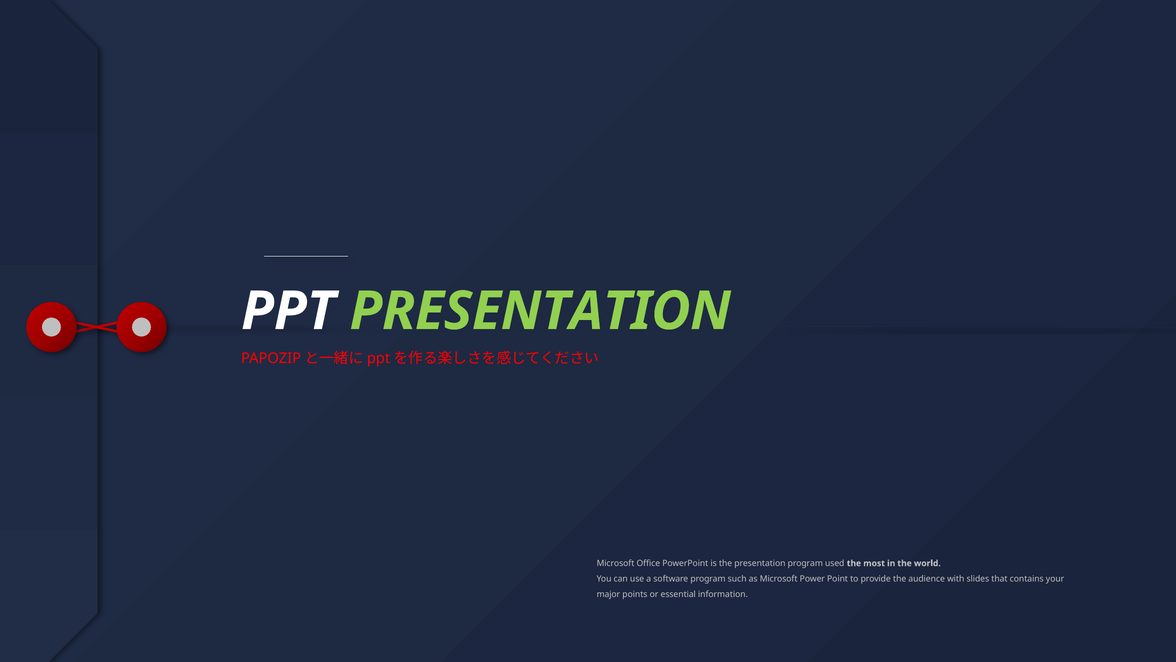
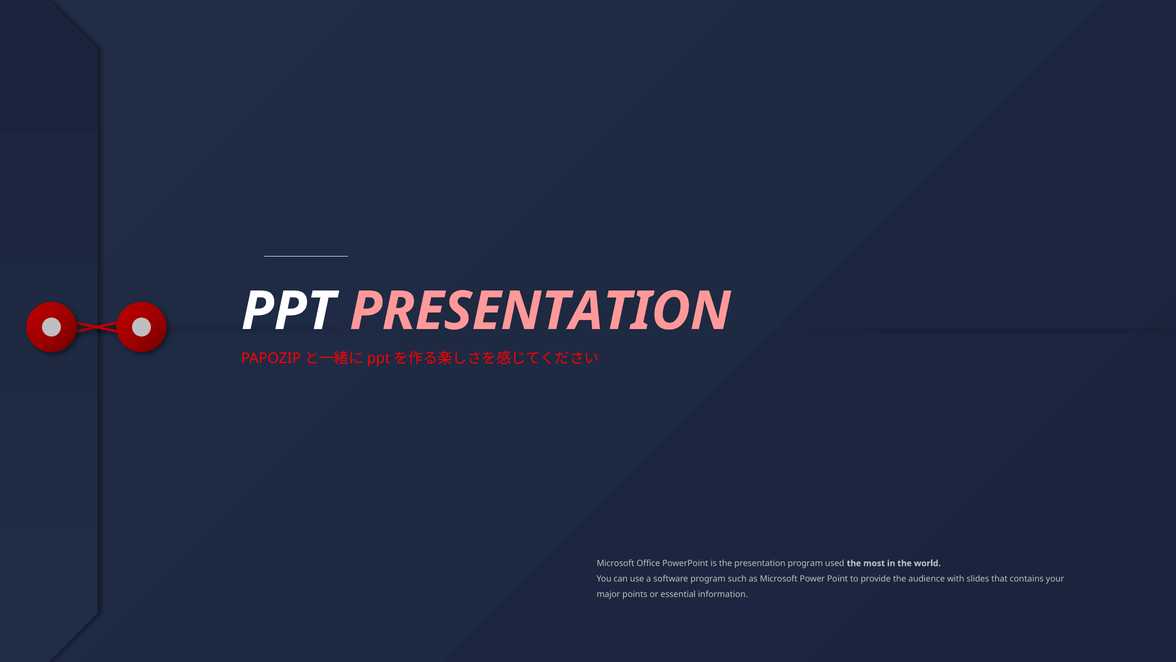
PRESENTATION at (540, 311) colour: light green -> pink
